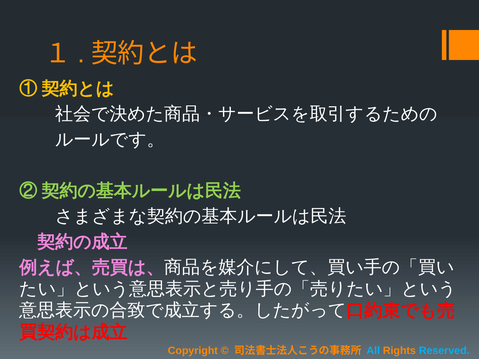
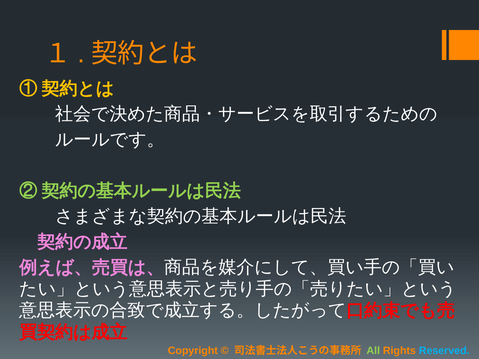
All colour: light blue -> light green
